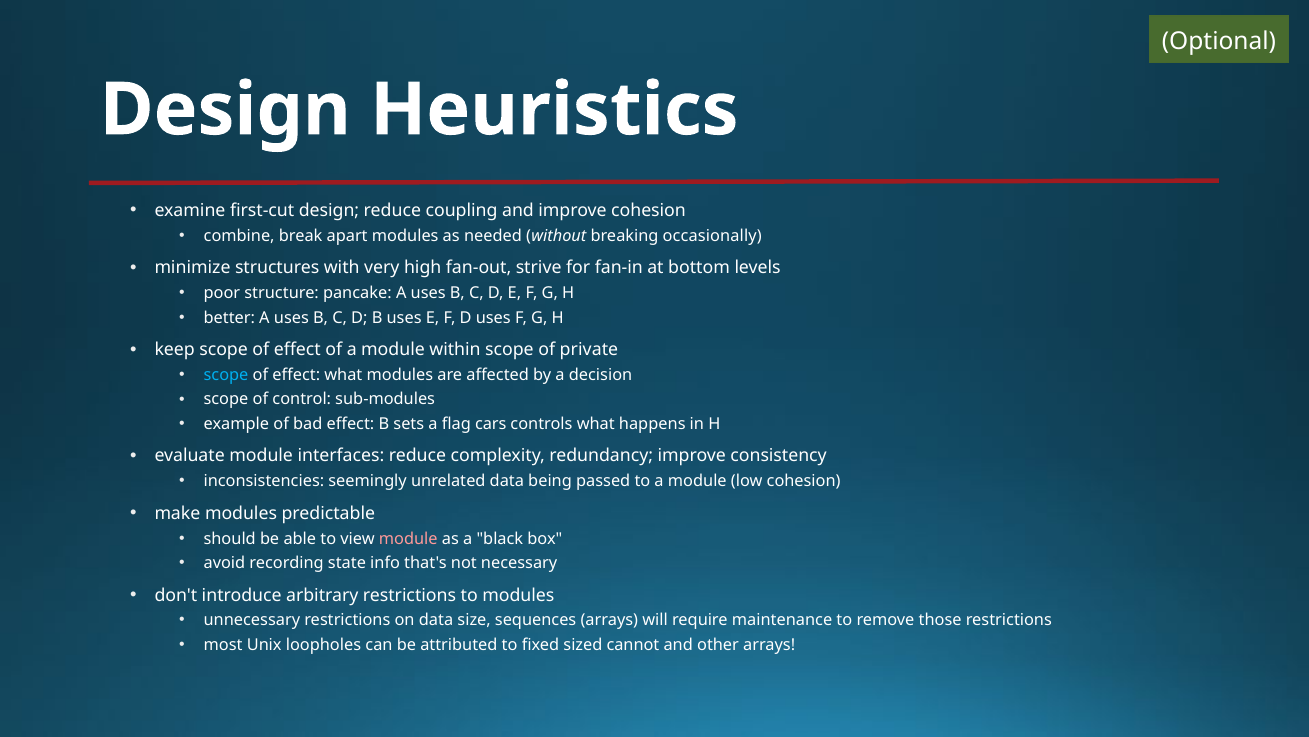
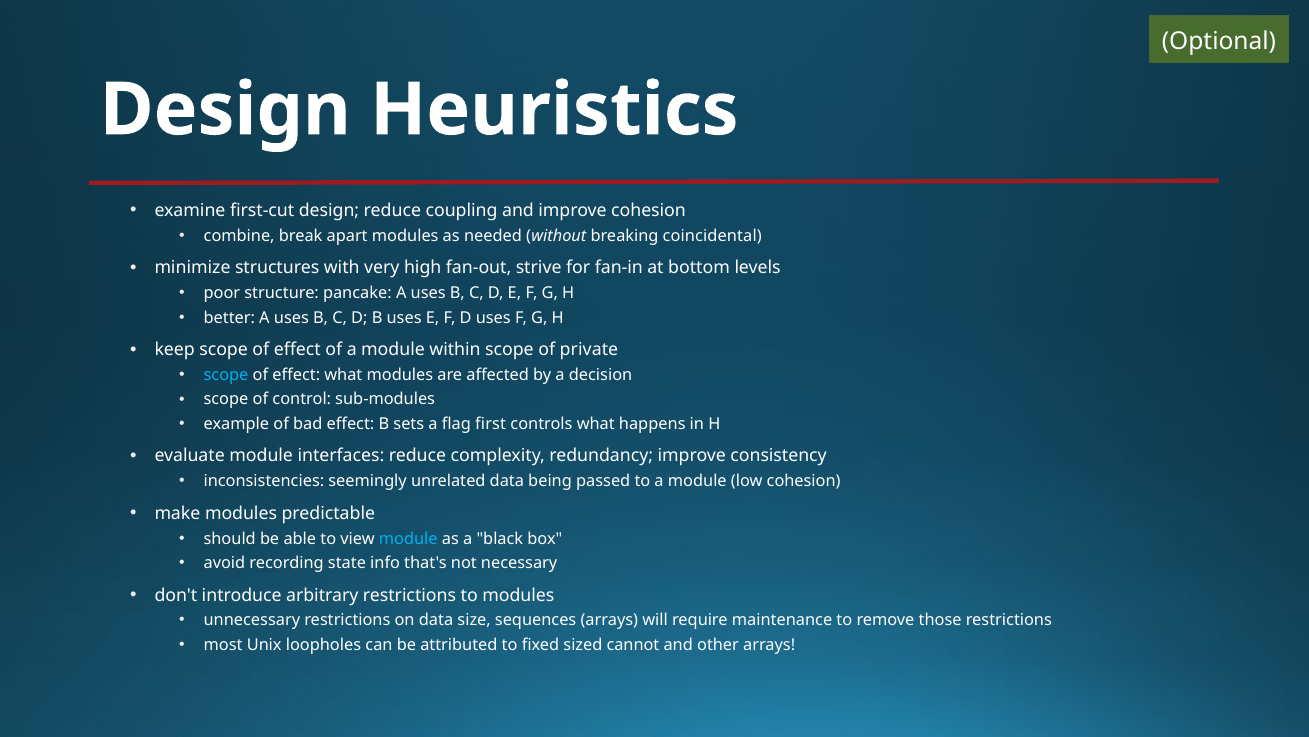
occasionally: occasionally -> coincidental
cars: cars -> first
module at (408, 538) colour: pink -> light blue
